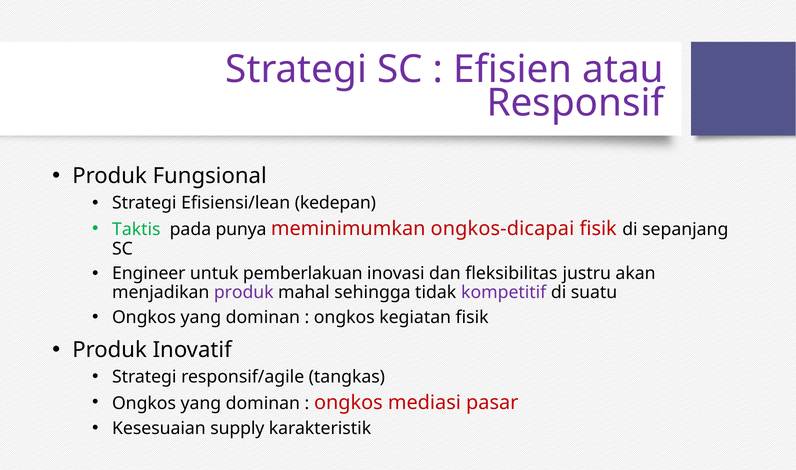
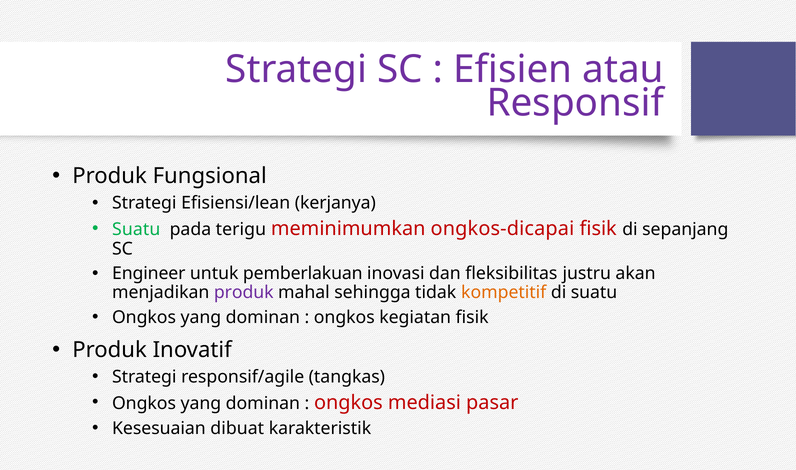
kedepan: kedepan -> kerjanya
Taktis at (136, 230): Taktis -> Suatu
punya: punya -> terigu
kompetitif colour: purple -> orange
supply: supply -> dibuat
